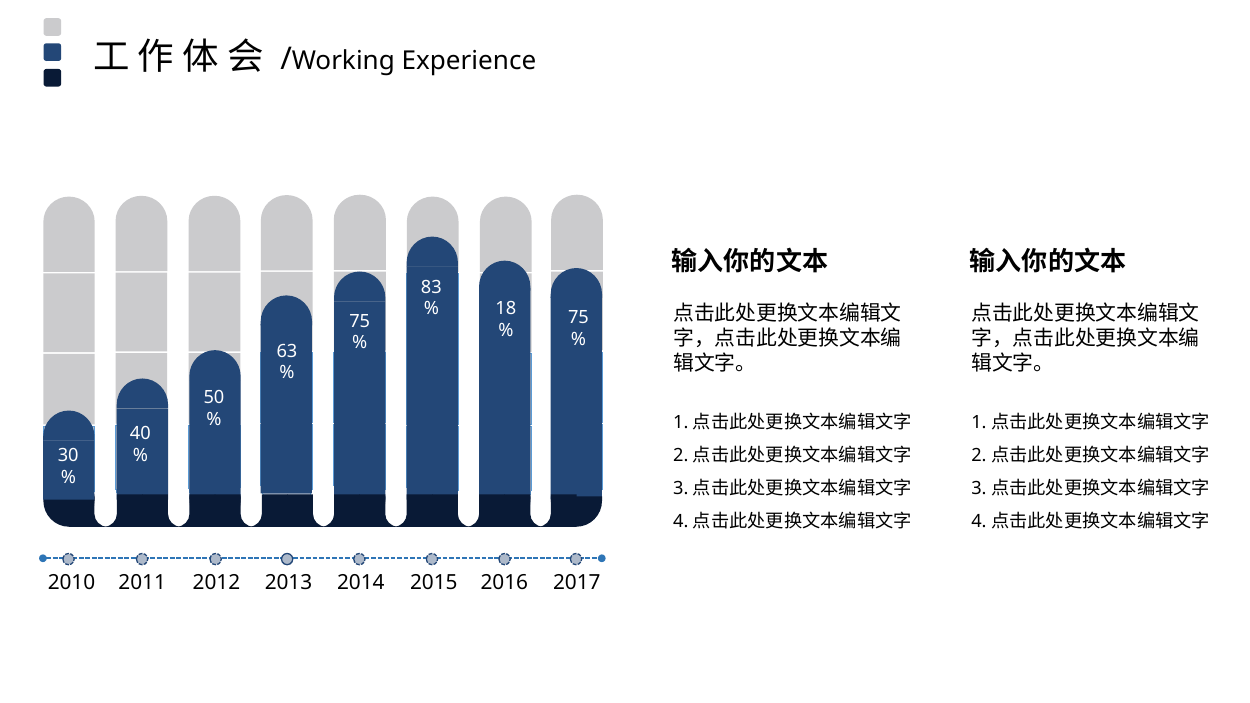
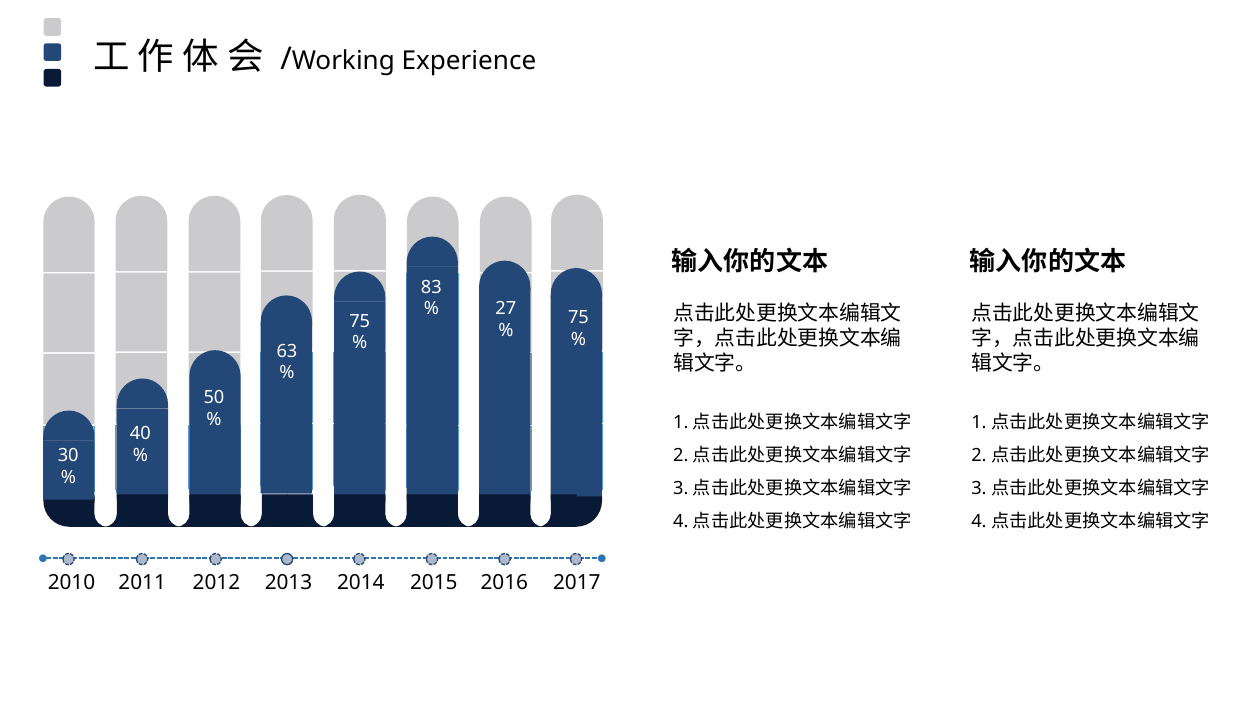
18: 18 -> 27
